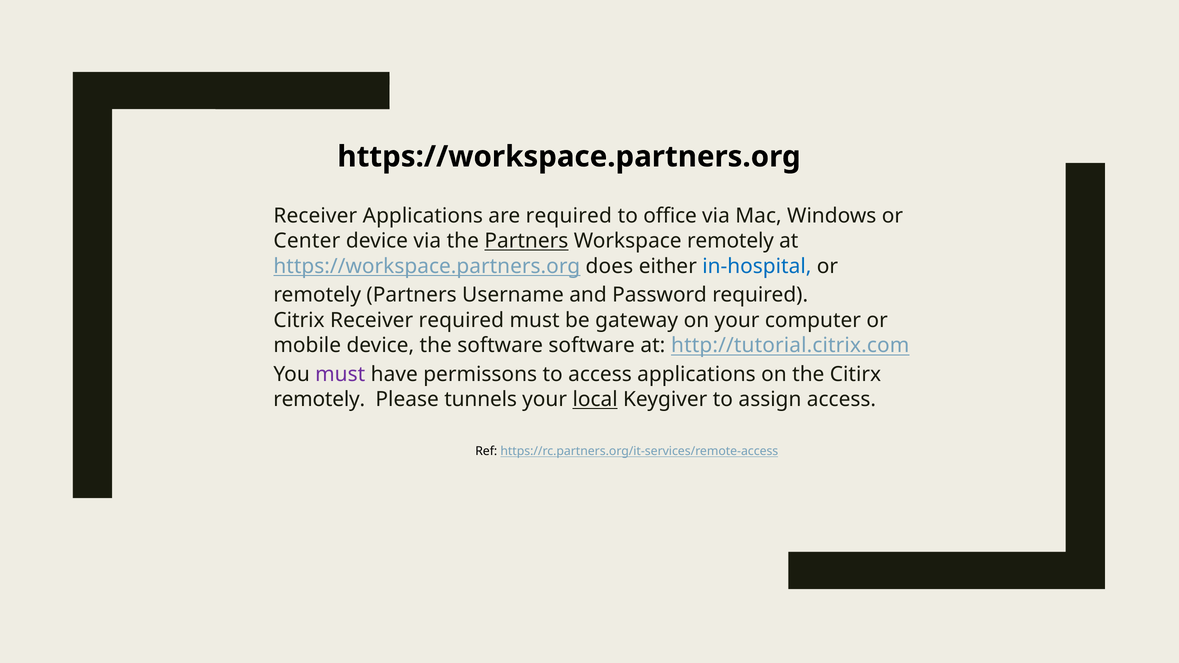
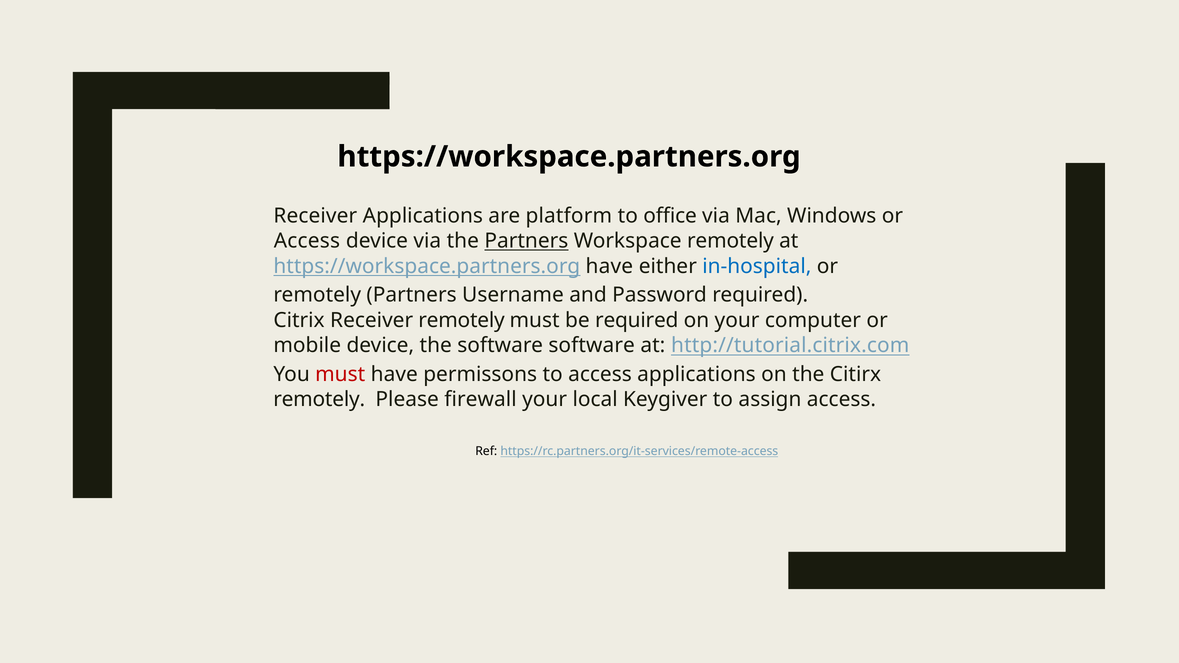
are required: required -> platform
Center at (307, 241): Center -> Access
https://workspace.partners.org does: does -> have
Receiver required: required -> remotely
be gateway: gateway -> required
must at (340, 374) colour: purple -> red
tunnels: tunnels -> firewall
local underline: present -> none
